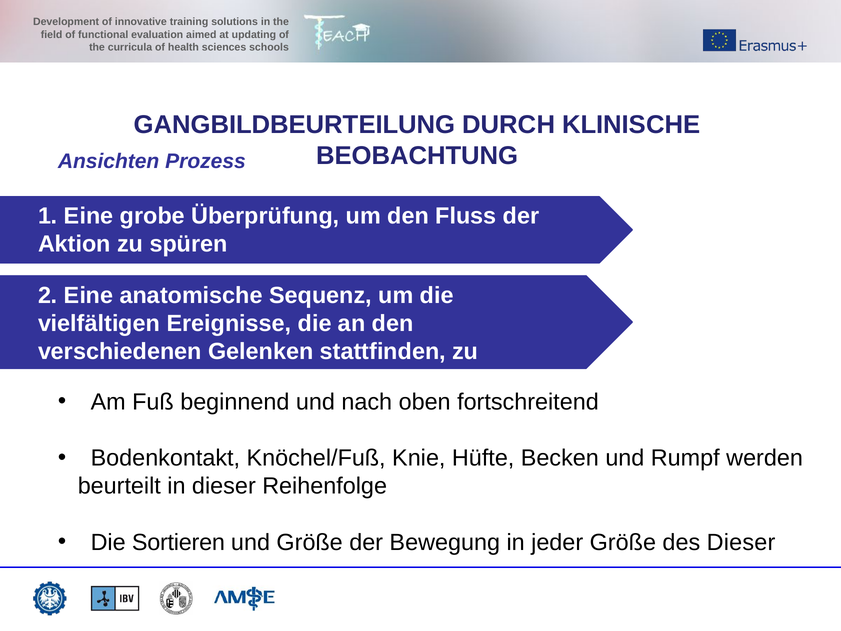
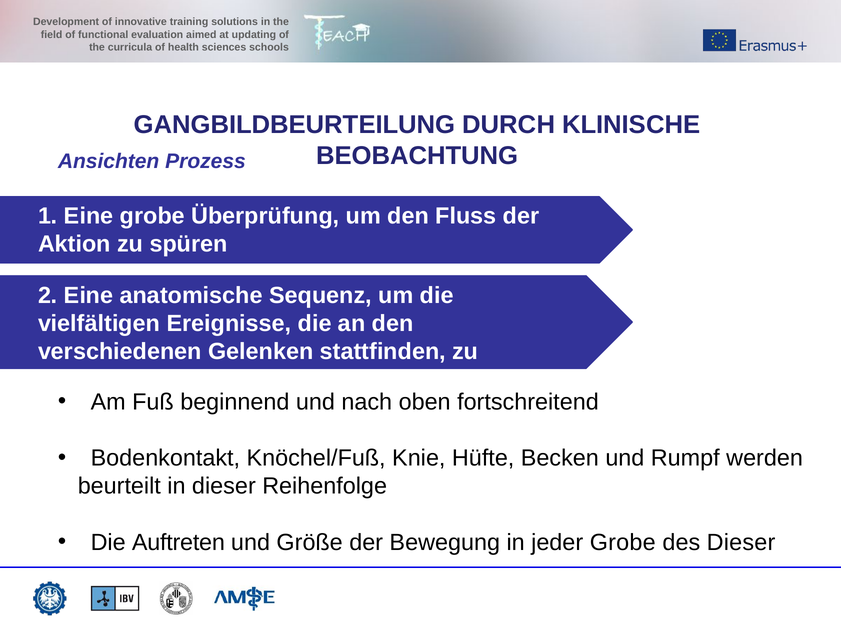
Die Sortieren: Sortieren -> Auftreten
jeder Größe: Größe -> Grobe
